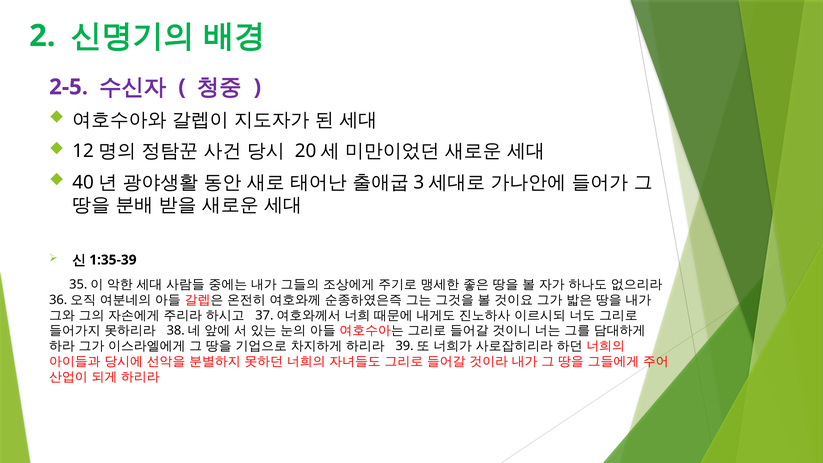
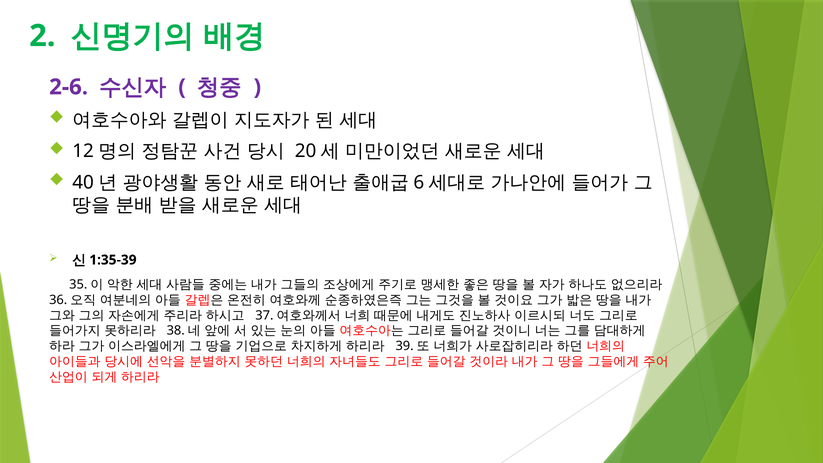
2-5: 2-5 -> 2-6
3: 3 -> 6
